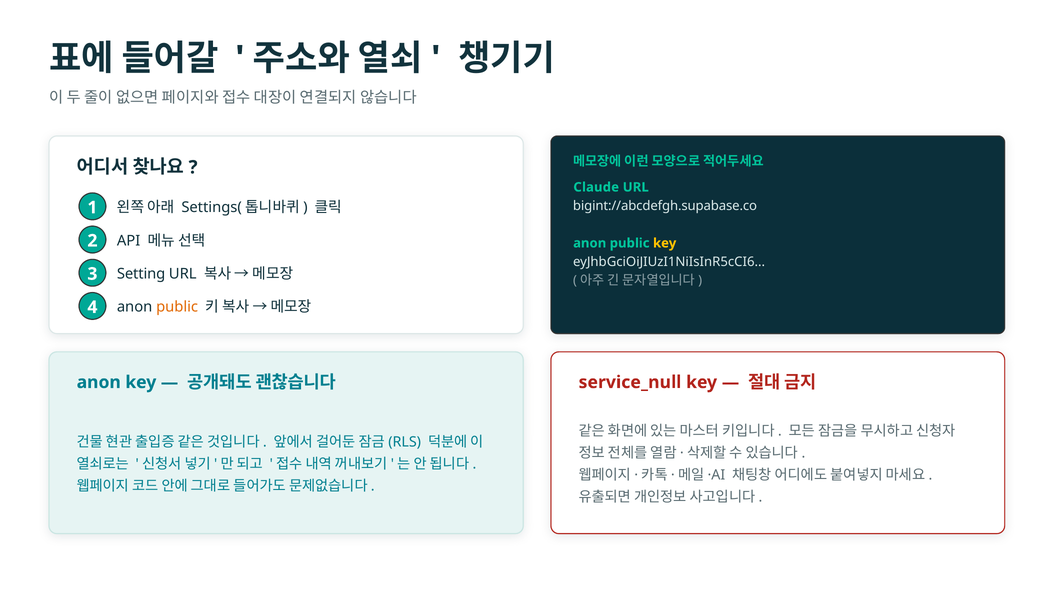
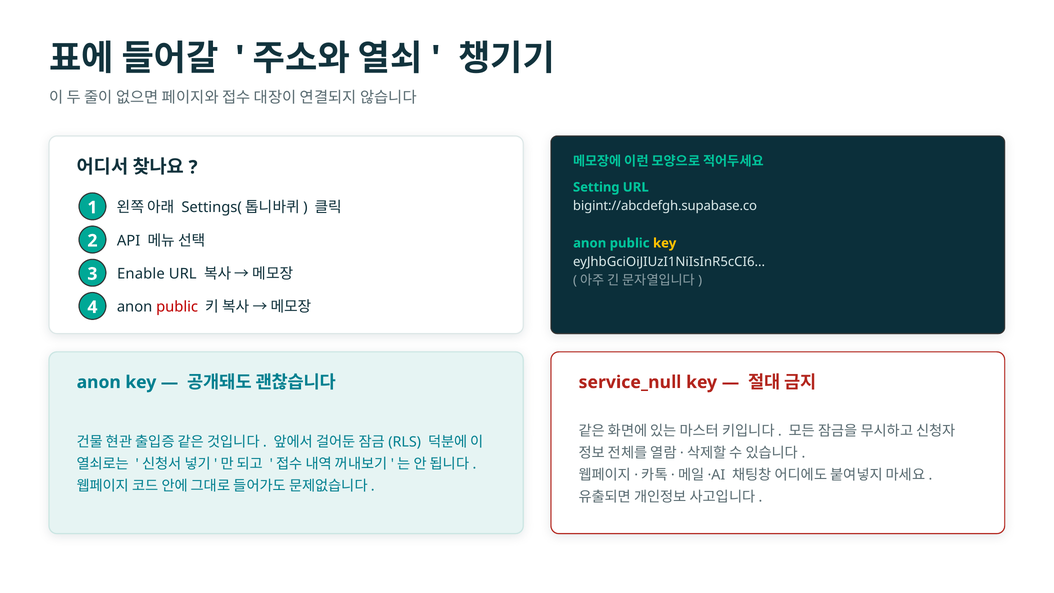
Claude: Claude -> Setting
Setting: Setting -> Enable
public at (177, 307) colour: orange -> red
